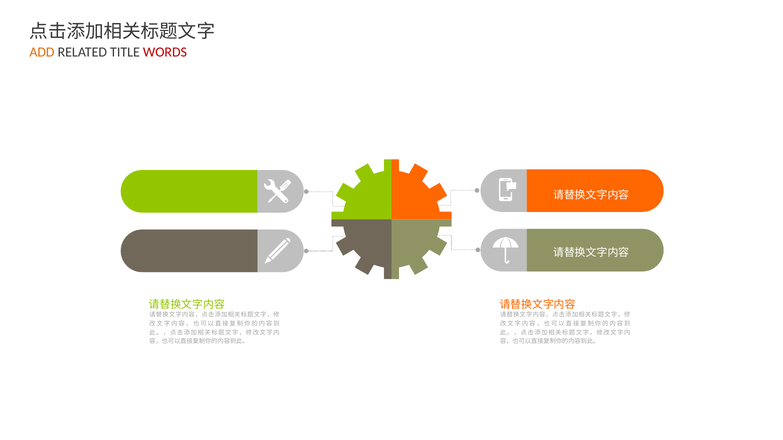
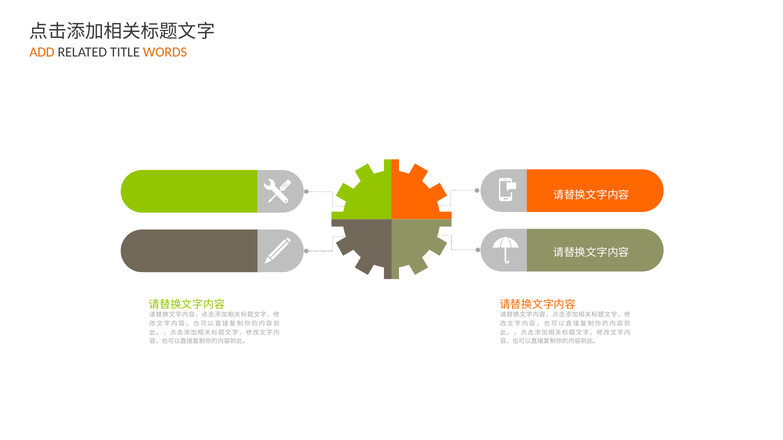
WORDS colour: red -> orange
